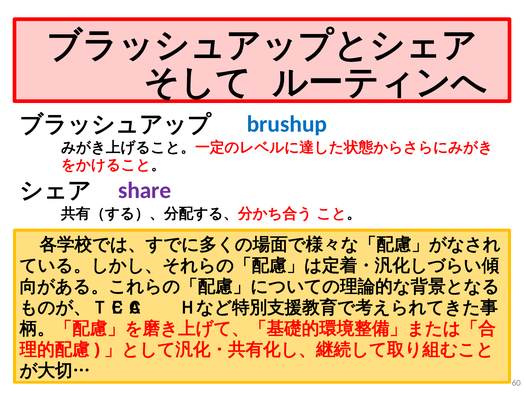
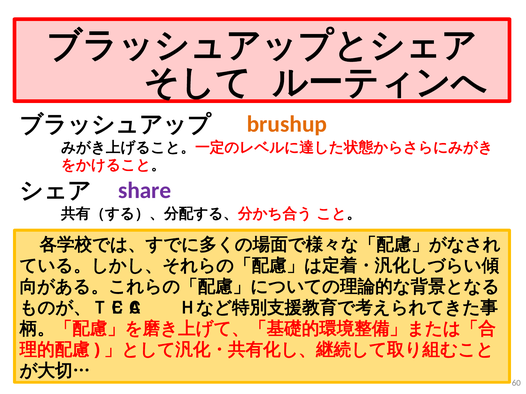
brushup colour: blue -> orange
